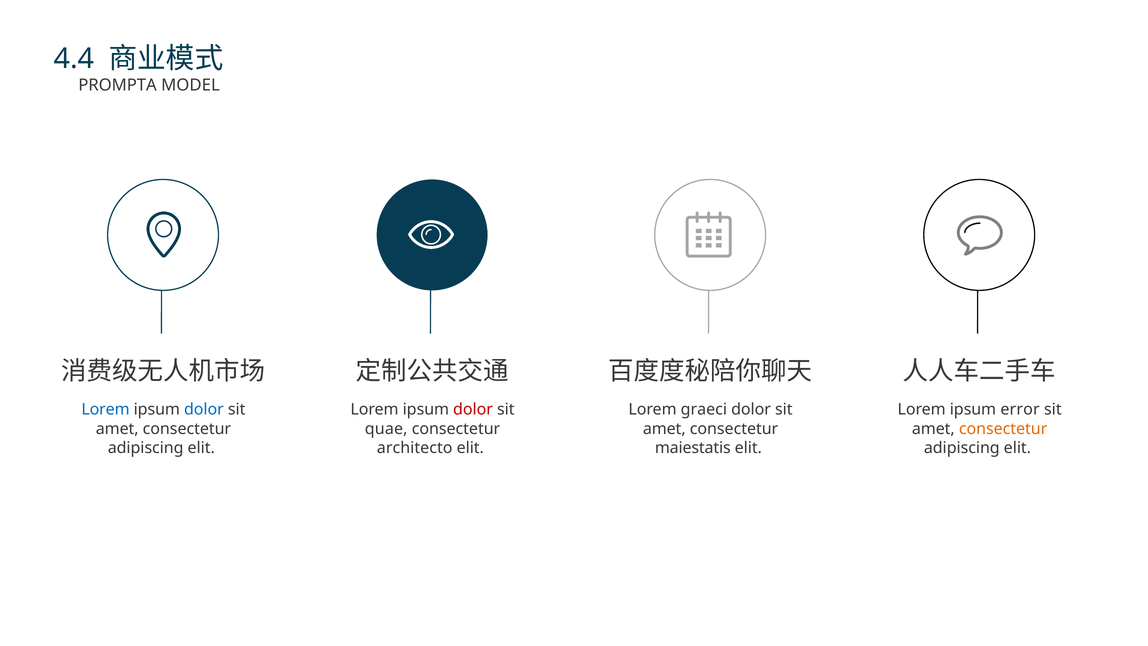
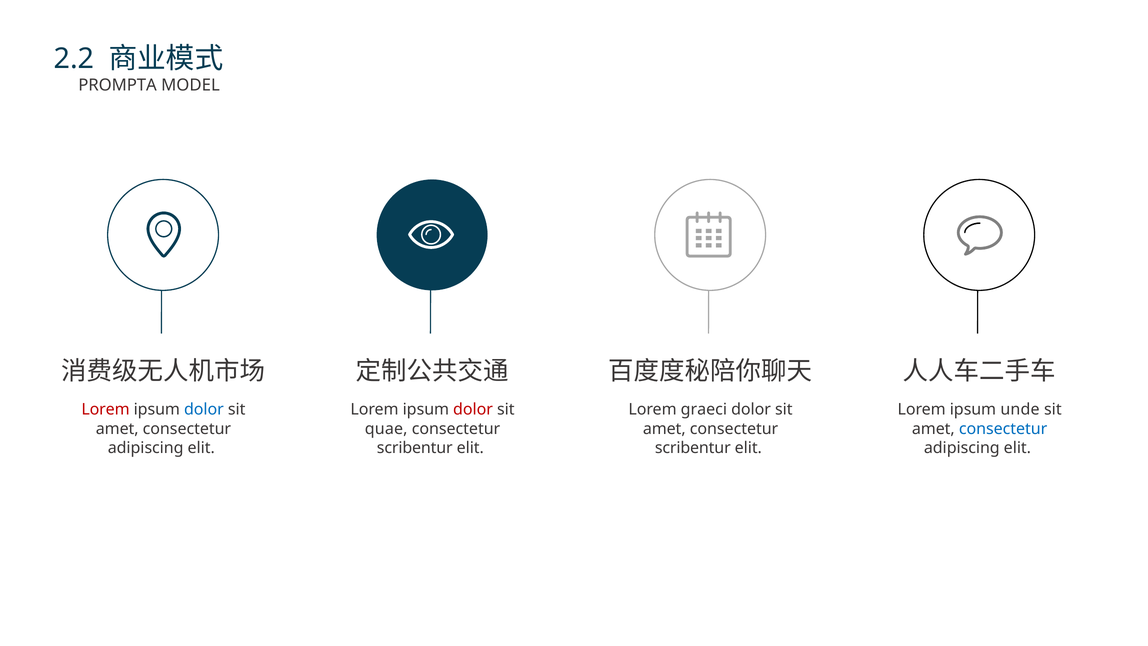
4.4: 4.4 -> 2.2
Lorem at (106, 410) colour: blue -> red
error: error -> unde
consectetur at (1003, 429) colour: orange -> blue
architecto at (415, 448): architecto -> scribentur
maiestatis at (693, 448): maiestatis -> scribentur
